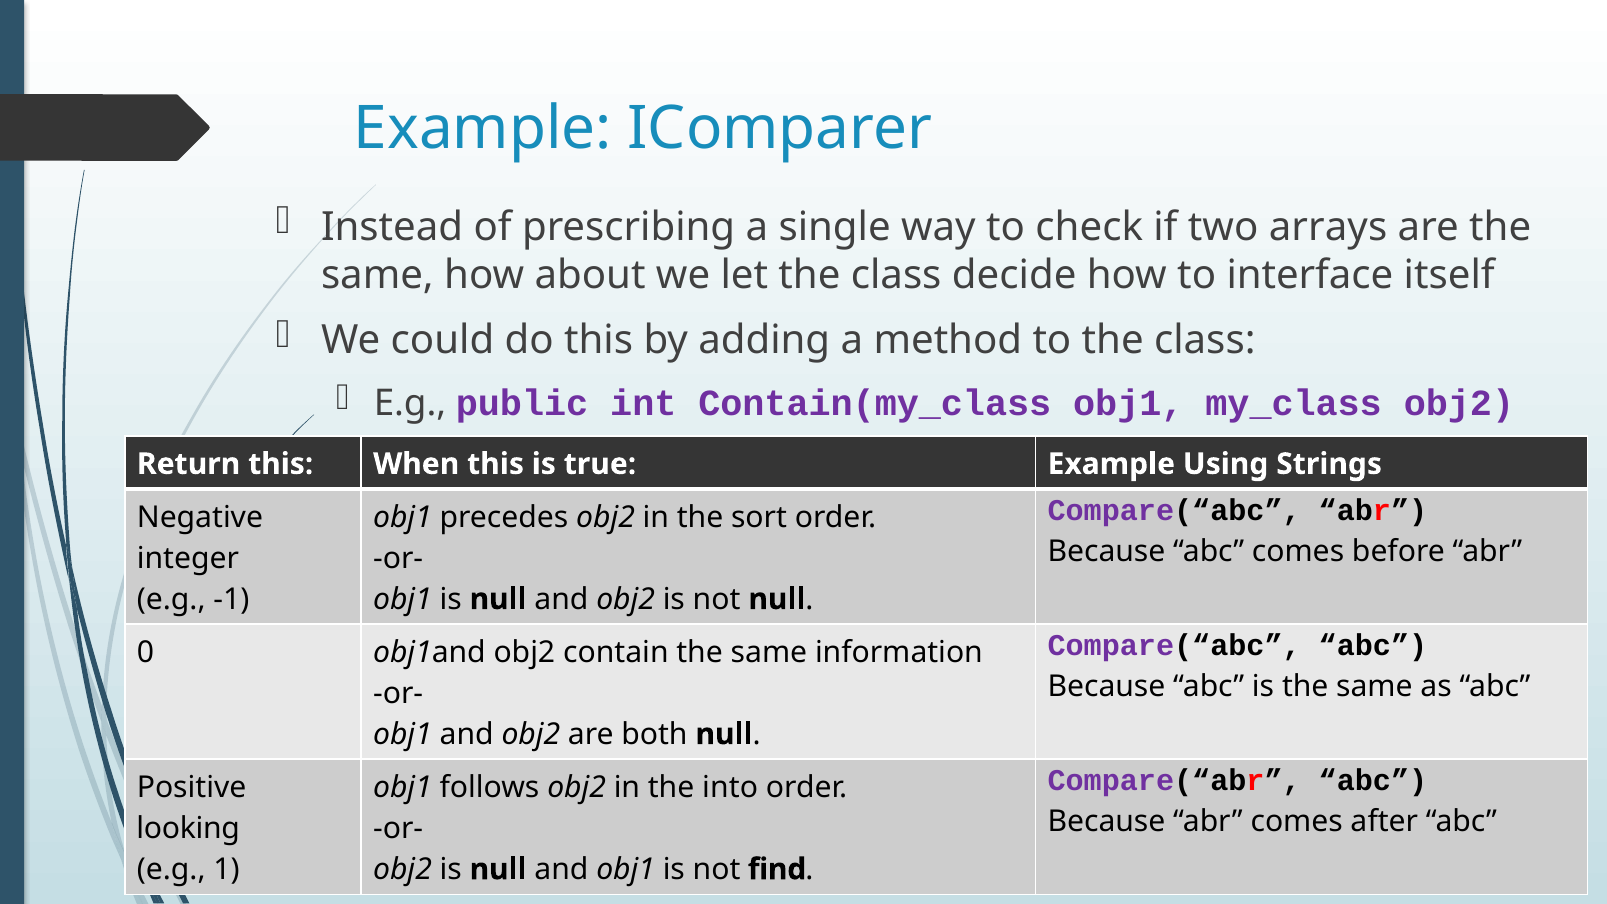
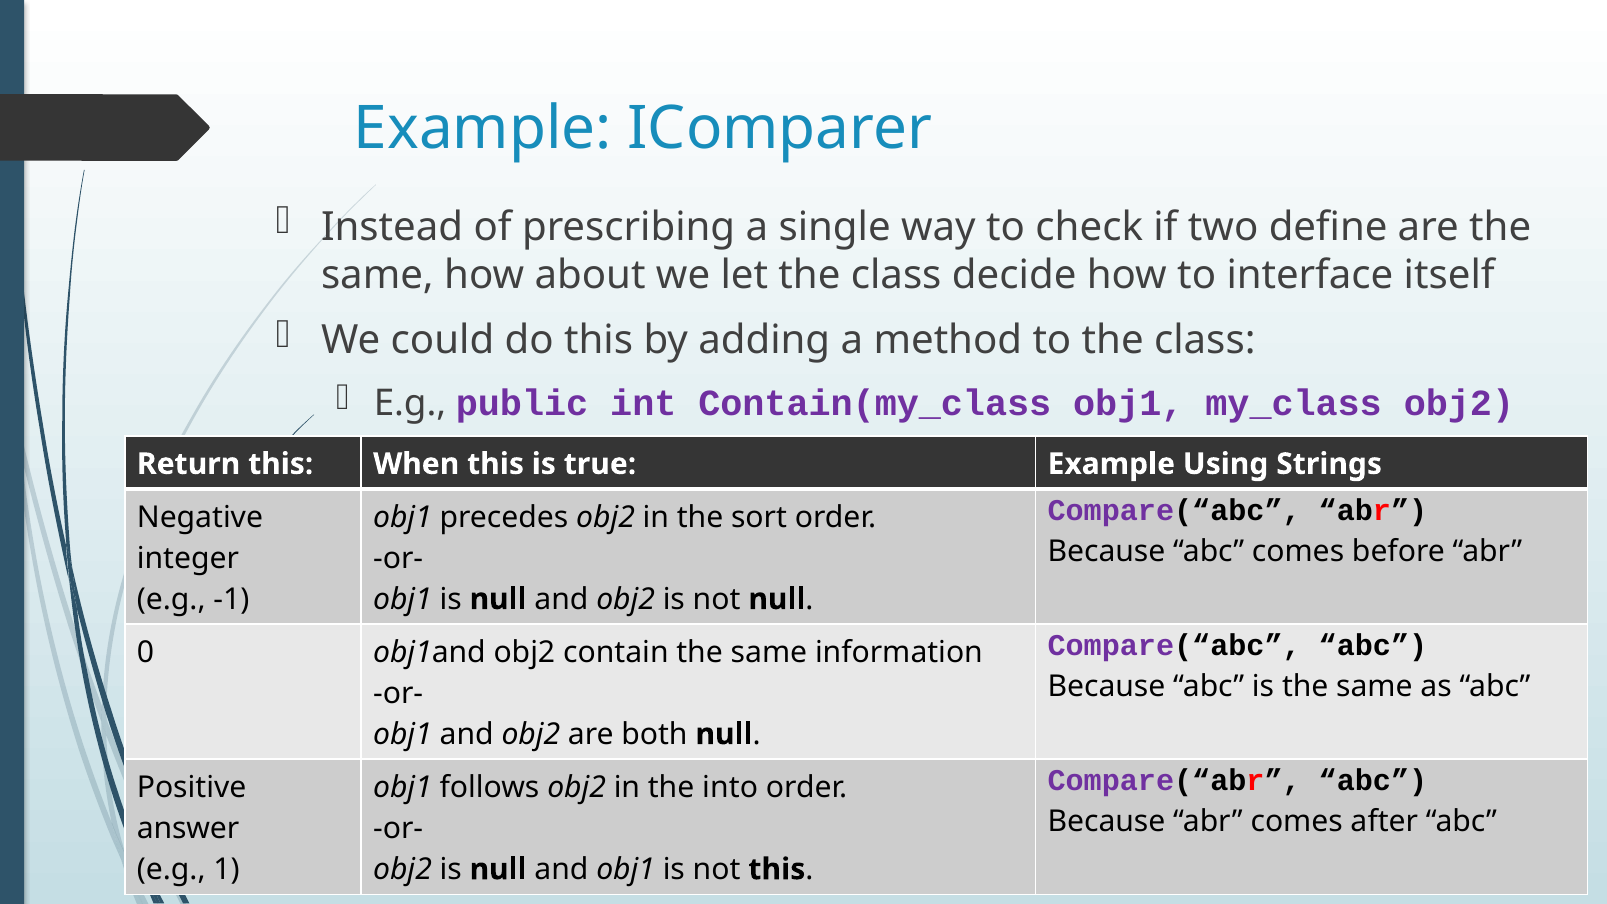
arrays: arrays -> define
looking: looking -> answer
not find: find -> this
